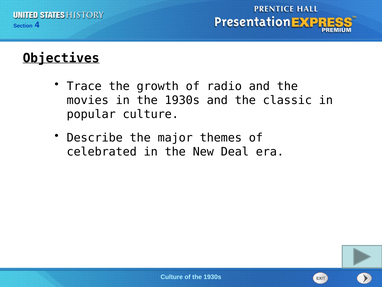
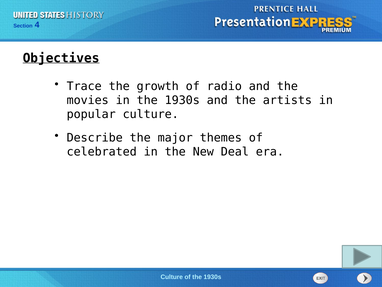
classic: classic -> artists
